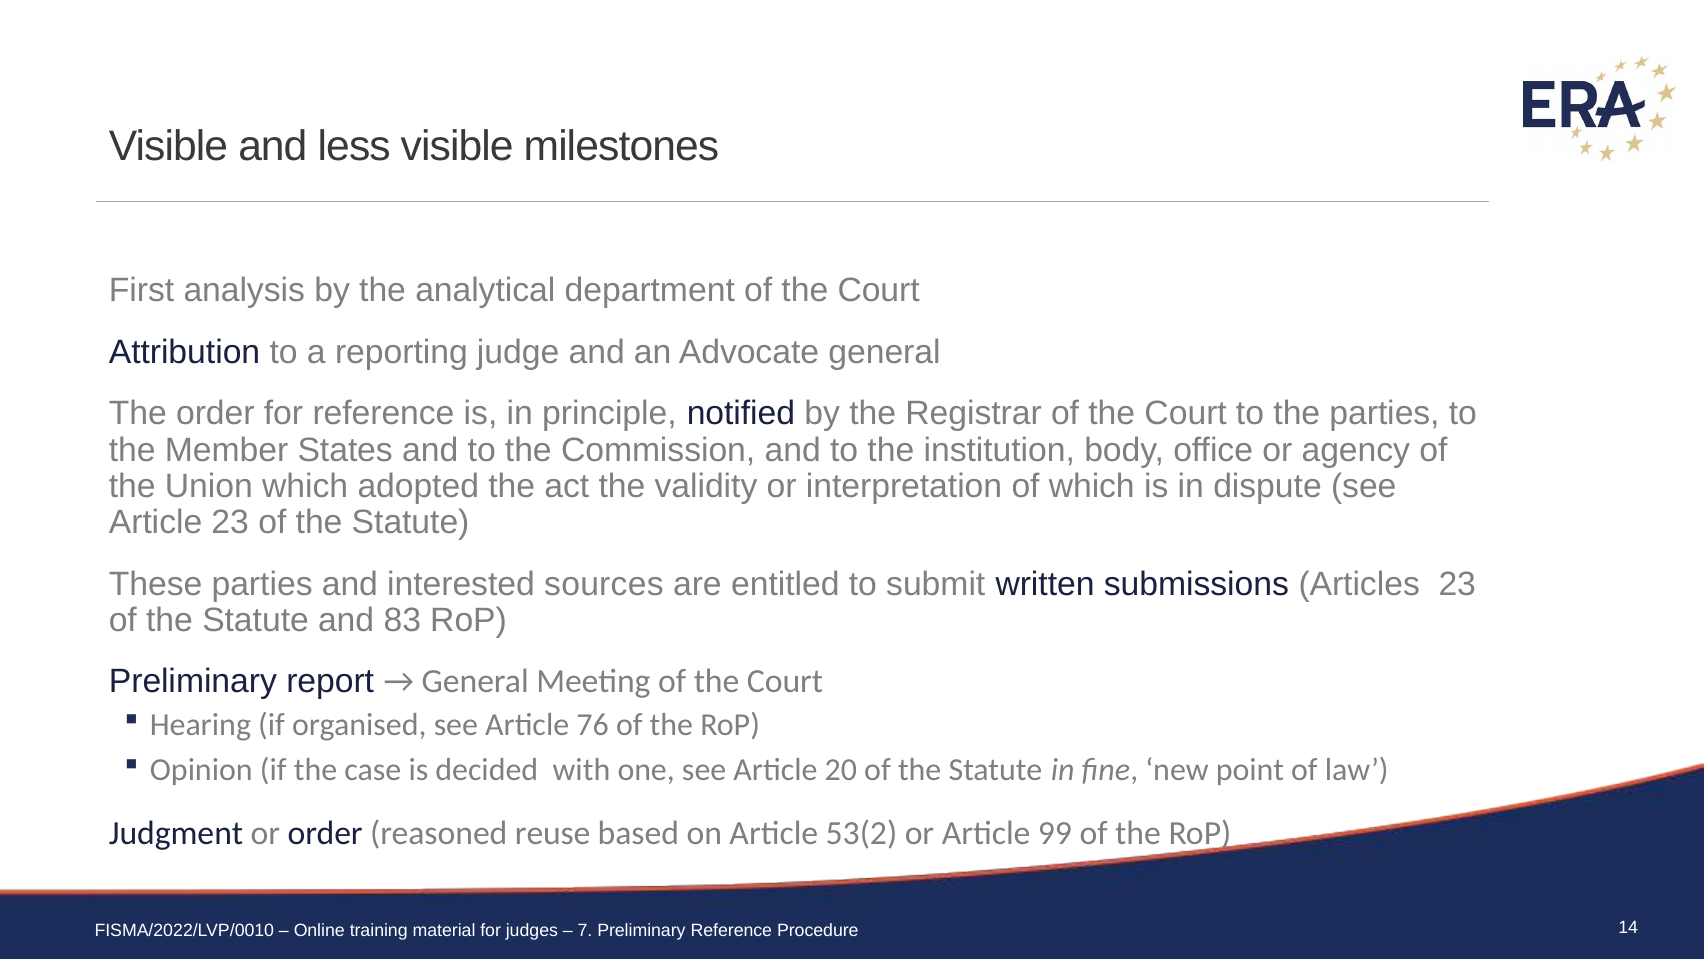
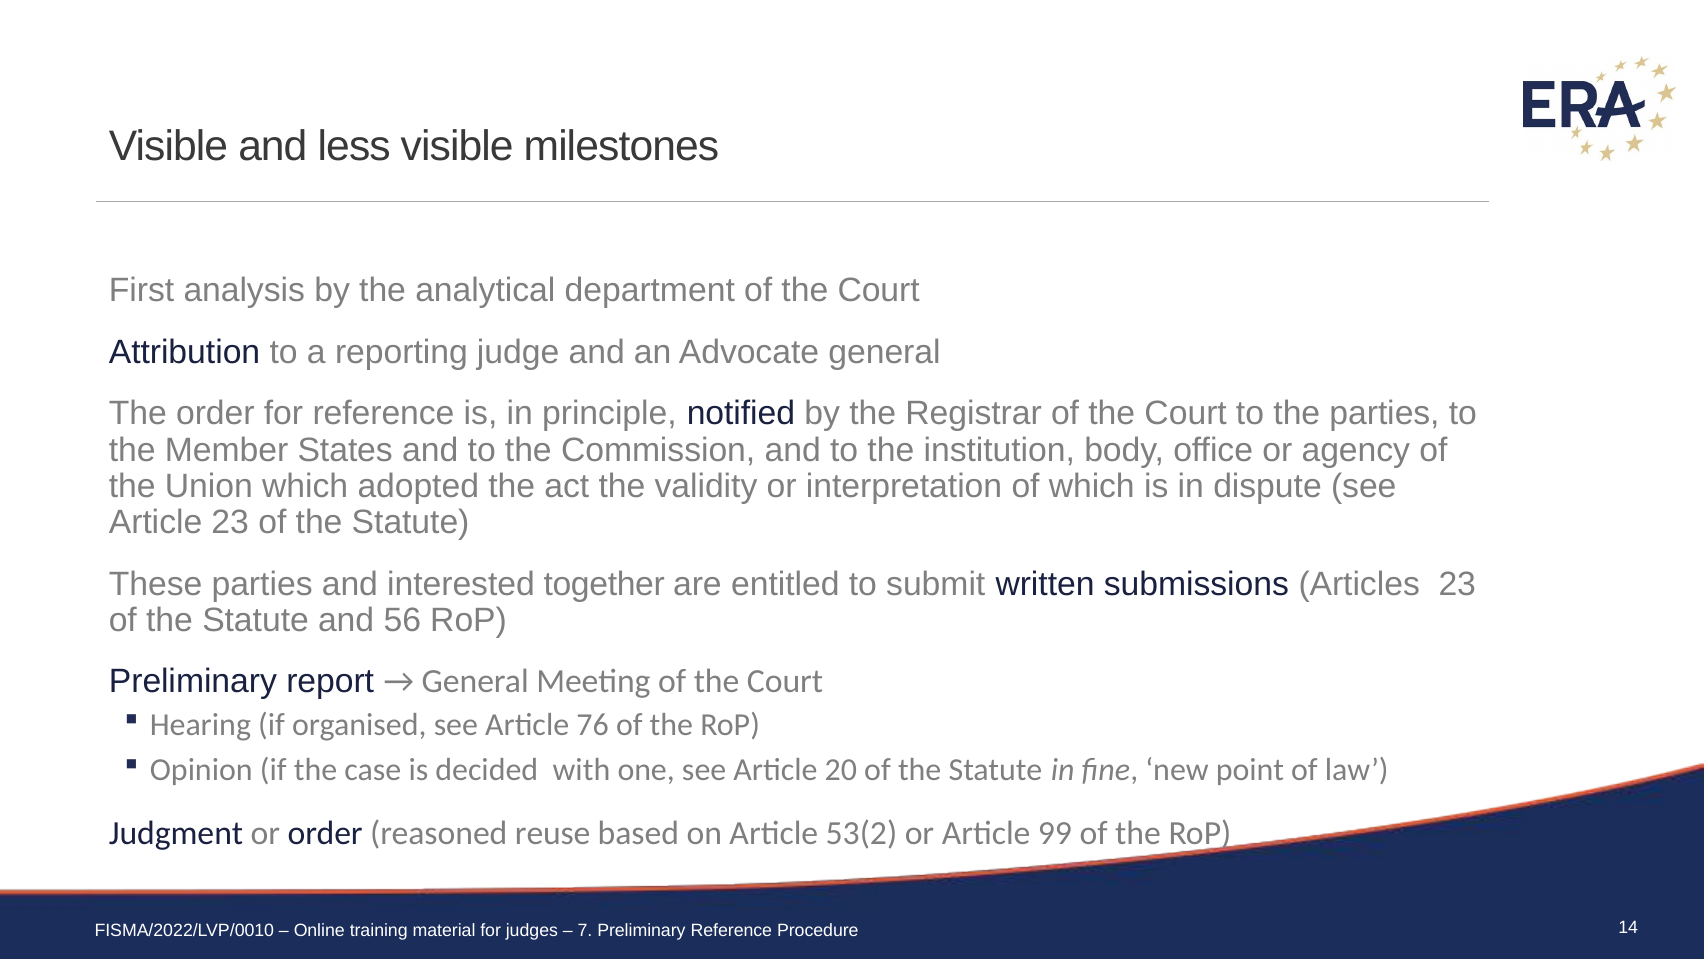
sources: sources -> together
83: 83 -> 56
